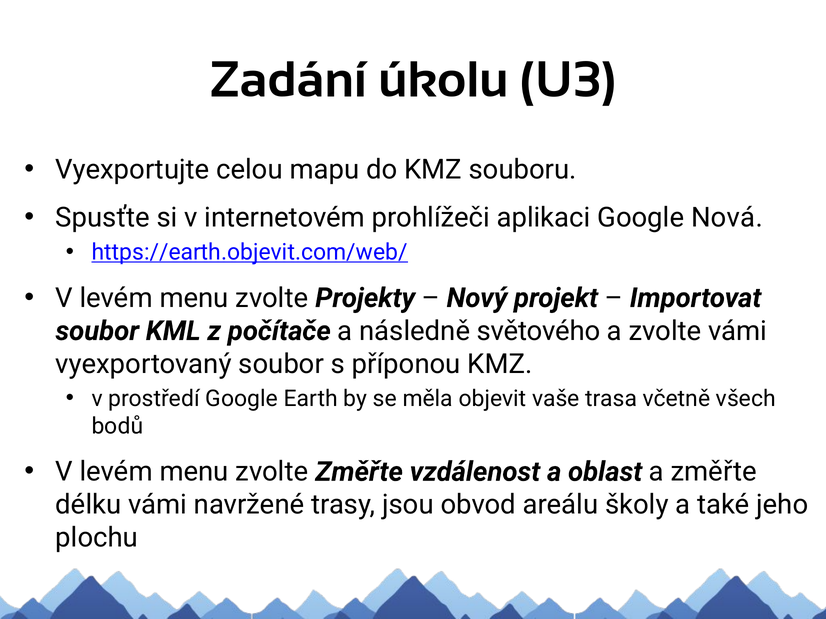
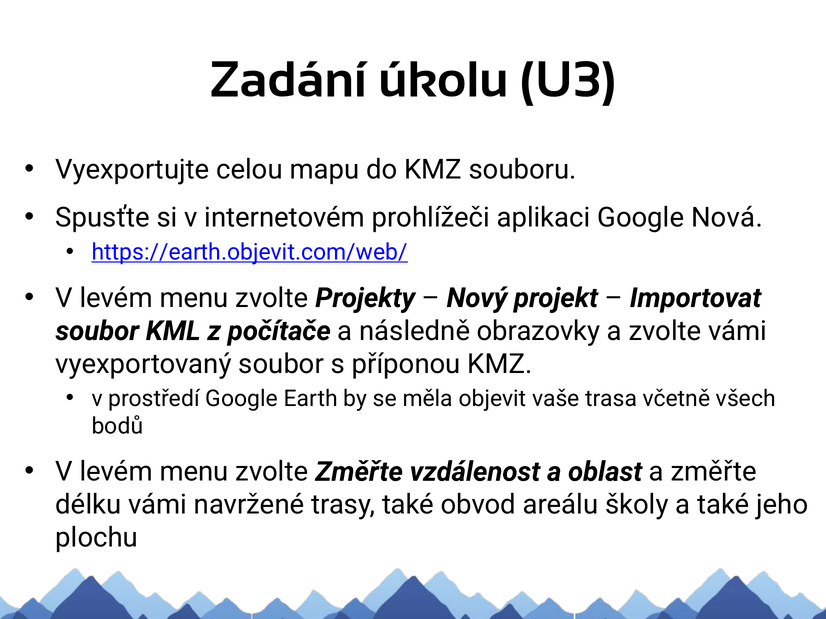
světového: světového -> obrazovky
trasy jsou: jsou -> také
